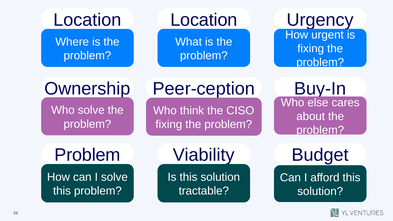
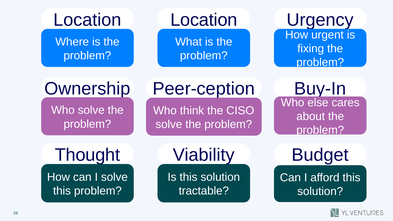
fixing at (169, 124): fixing -> solve
Problem at (87, 155): Problem -> Thought
